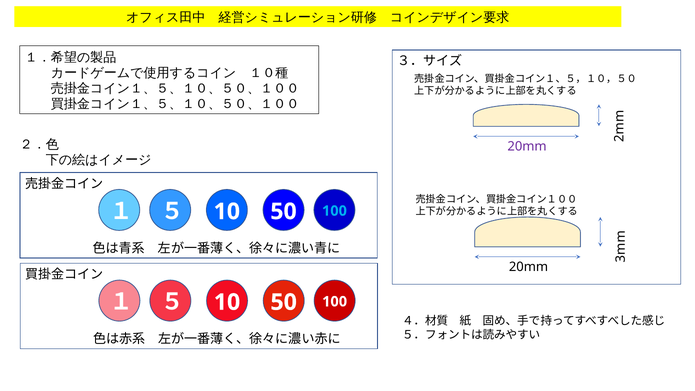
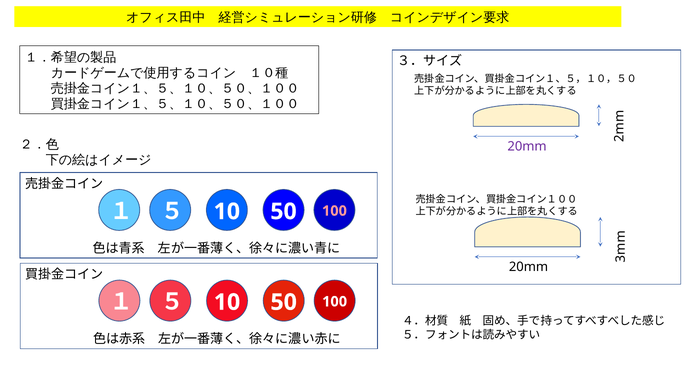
100 at (334, 211) colour: light blue -> pink
